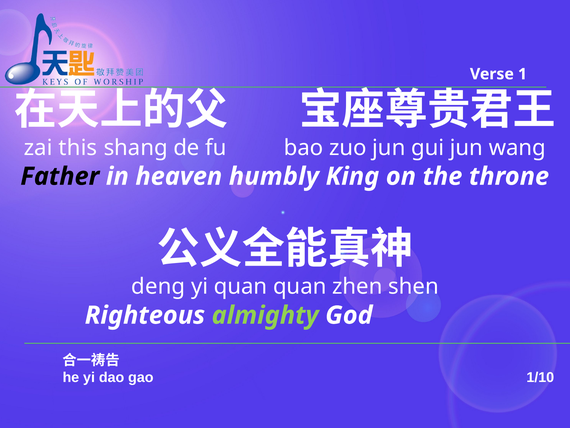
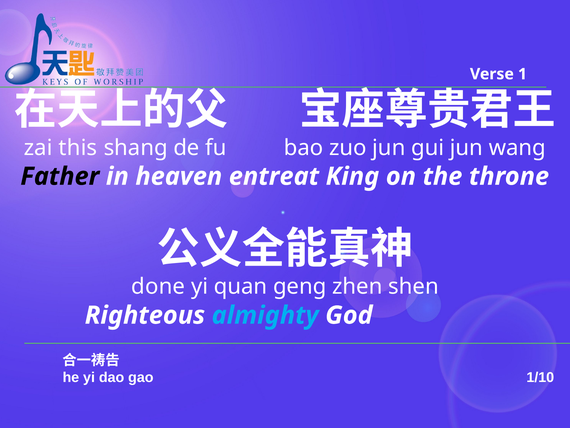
humbly: humbly -> entreat
deng: deng -> done
quan quan: quan -> geng
almighty colour: light green -> light blue
